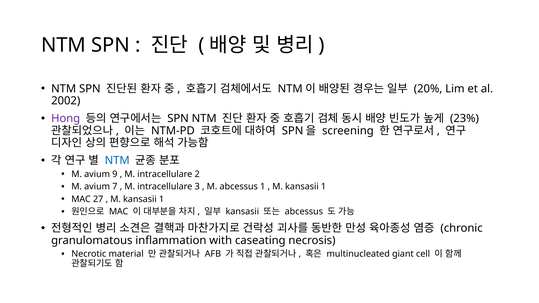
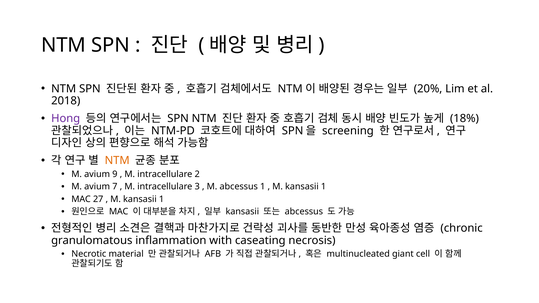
2002: 2002 -> 2018
23%: 23% -> 18%
NTM at (117, 161) colour: blue -> orange
